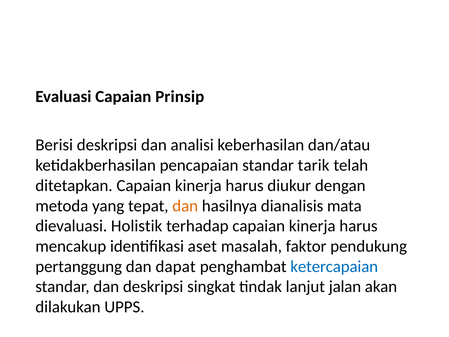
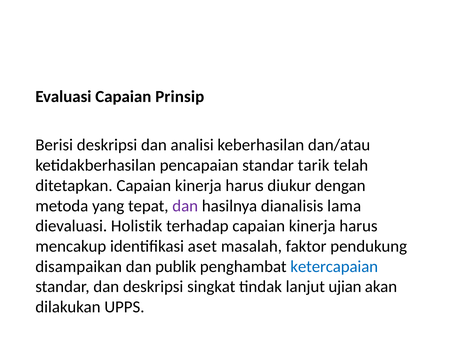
dan at (185, 206) colour: orange -> purple
mata: mata -> lama
pertanggung: pertanggung -> disampaikan
dapat: dapat -> publik
jalan: jalan -> ujian
